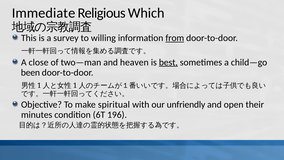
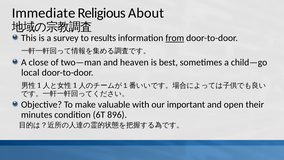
Which: Which -> About
willing: willing -> results
best underline: present -> none
been: been -> local
spiritual: spiritual -> valuable
unfriendly: unfriendly -> important
196: 196 -> 896
